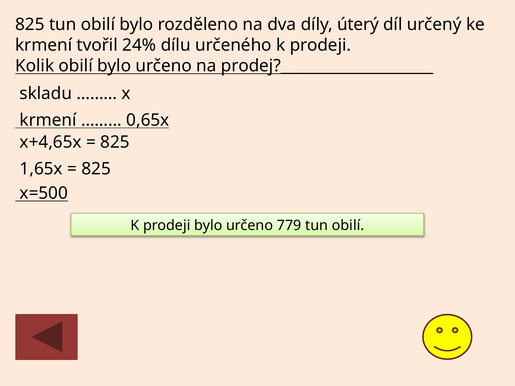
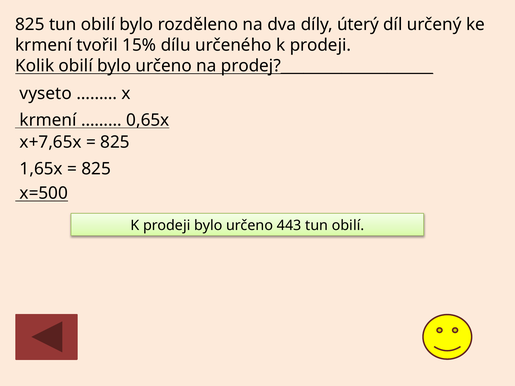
24%: 24% -> 15%
skladu: skladu -> vyseto
x+4,65x: x+4,65x -> x+7,65x
779: 779 -> 443
